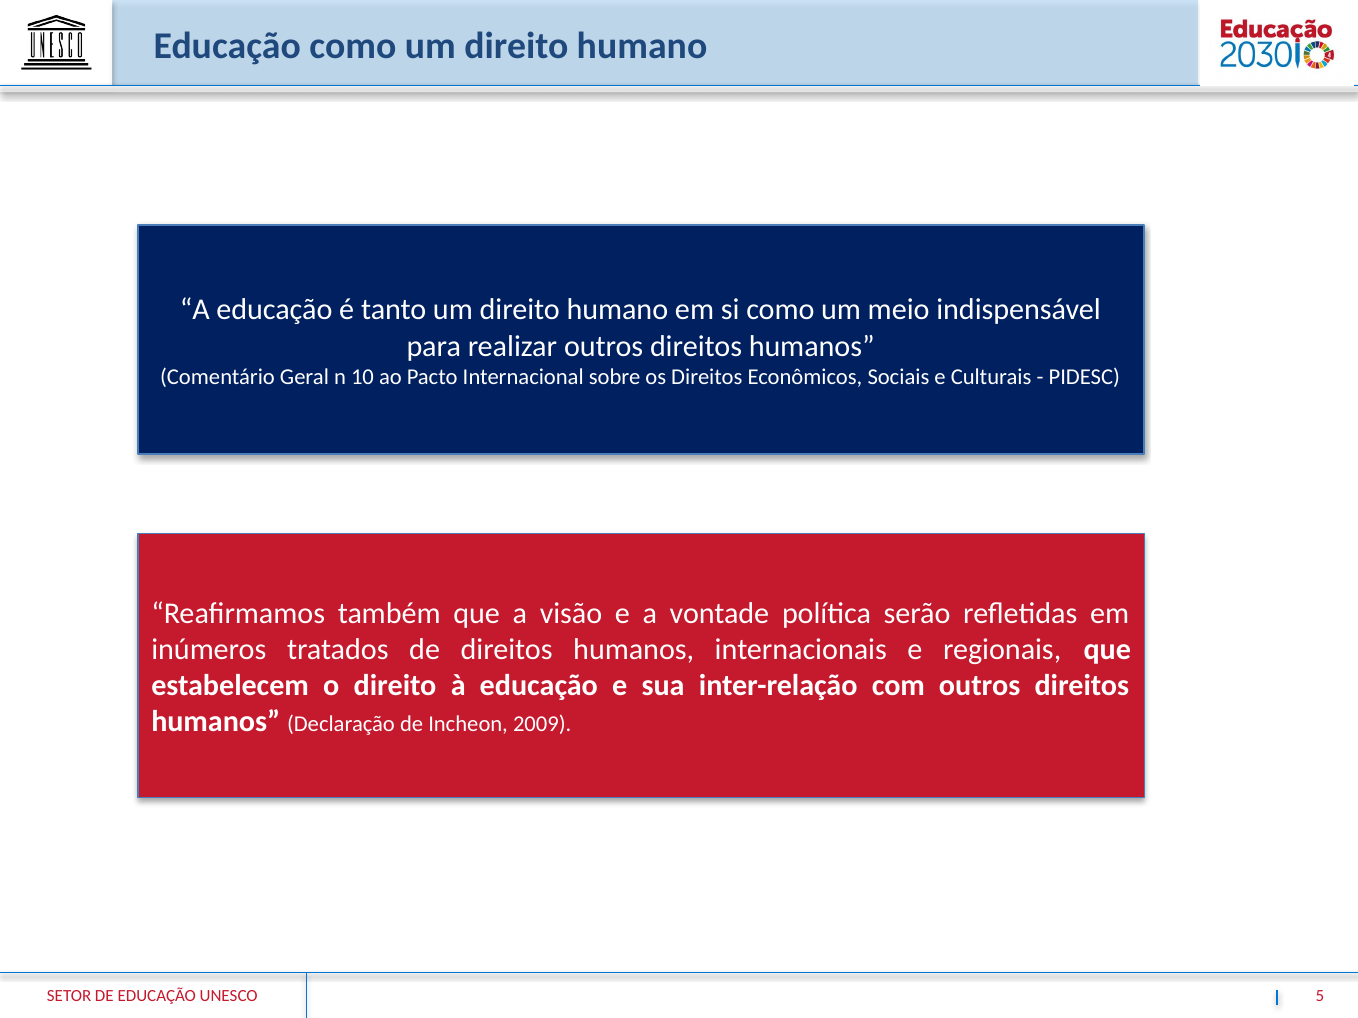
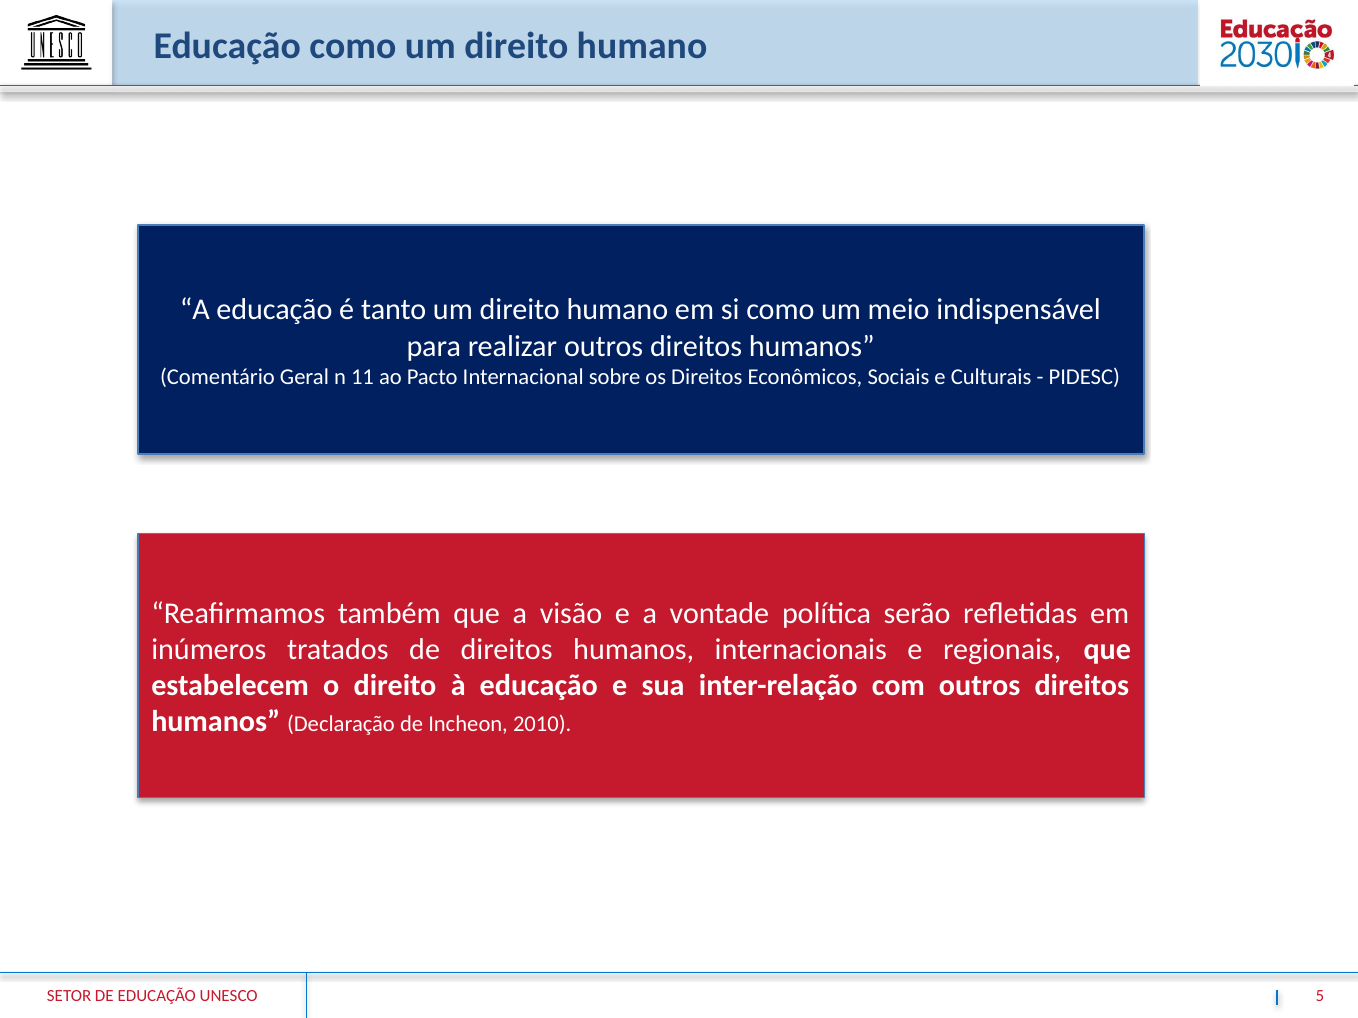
10: 10 -> 11
2009: 2009 -> 2010
